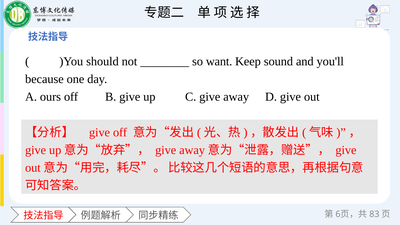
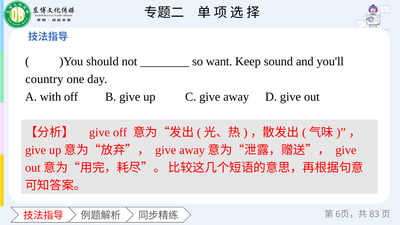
because: because -> country
ours: ours -> with
